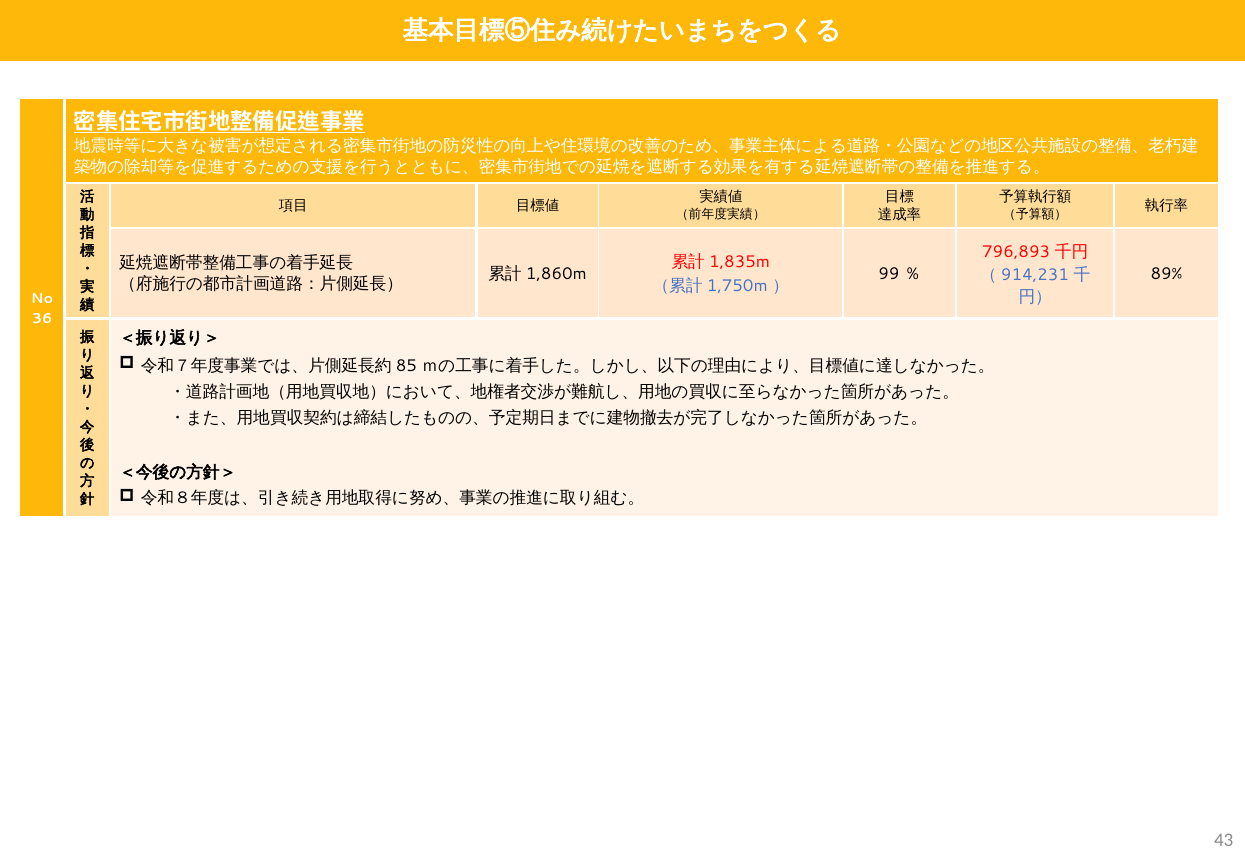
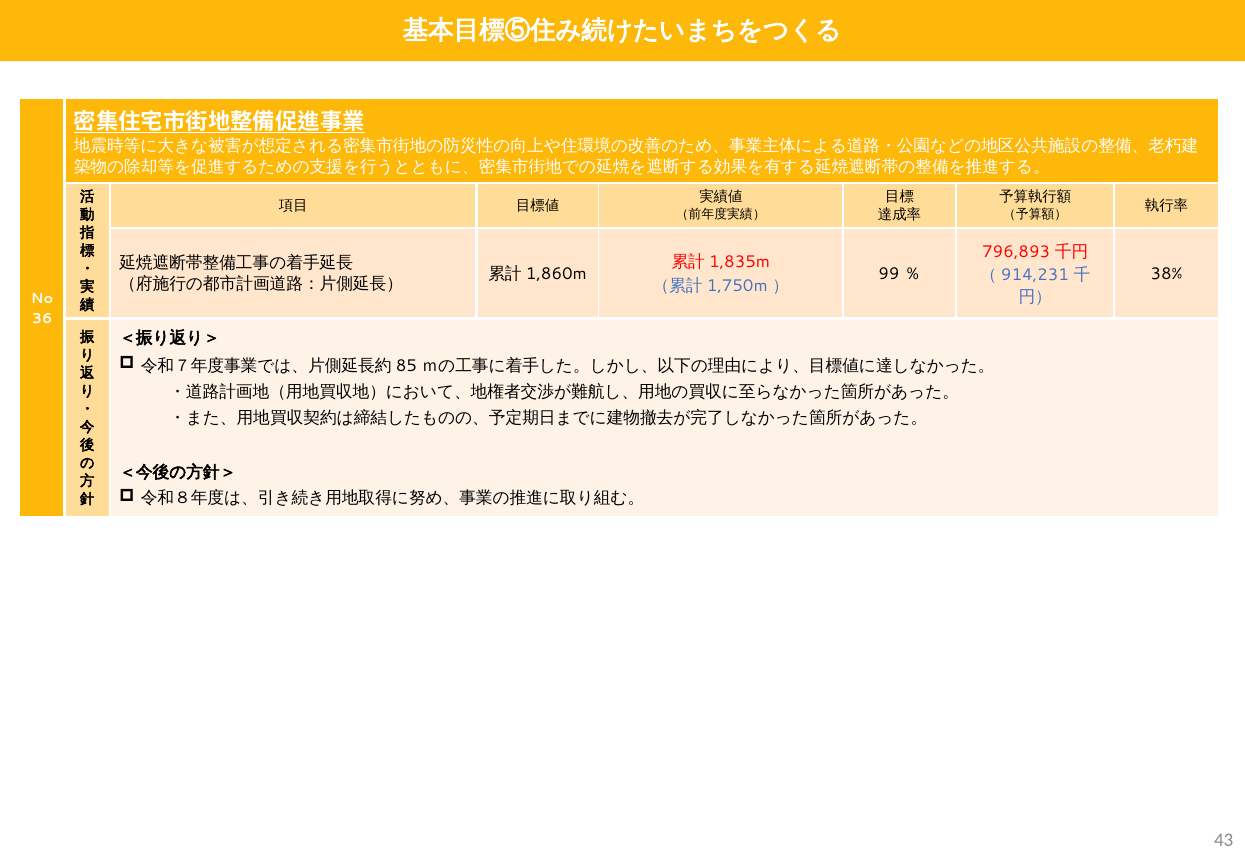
89%: 89% -> 38%
